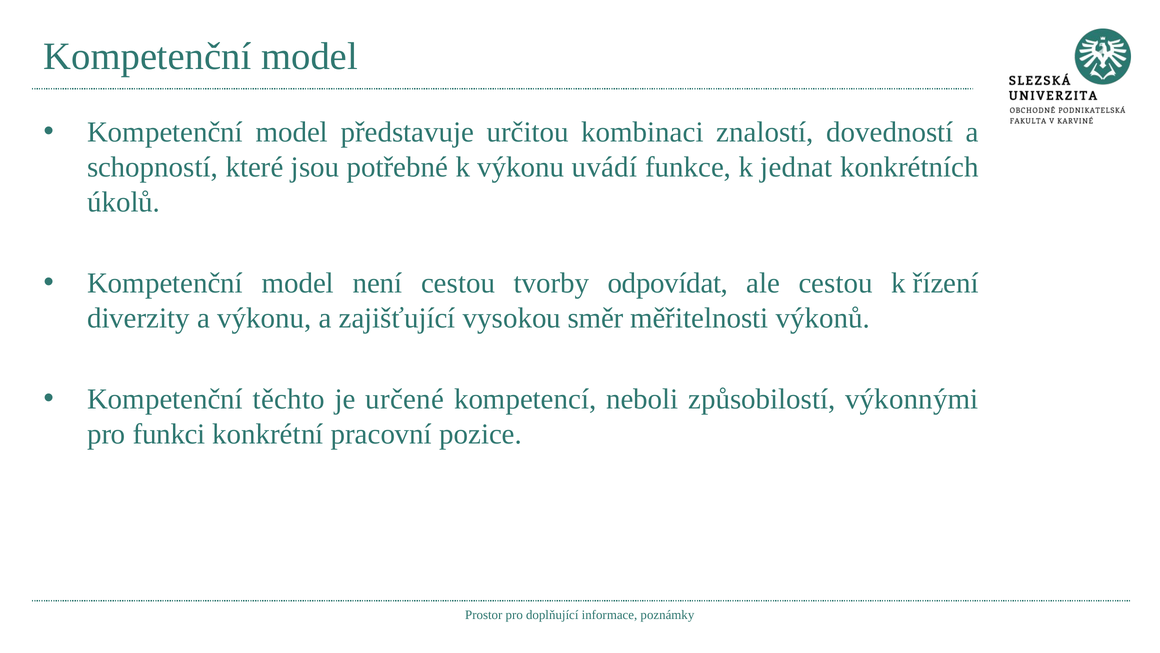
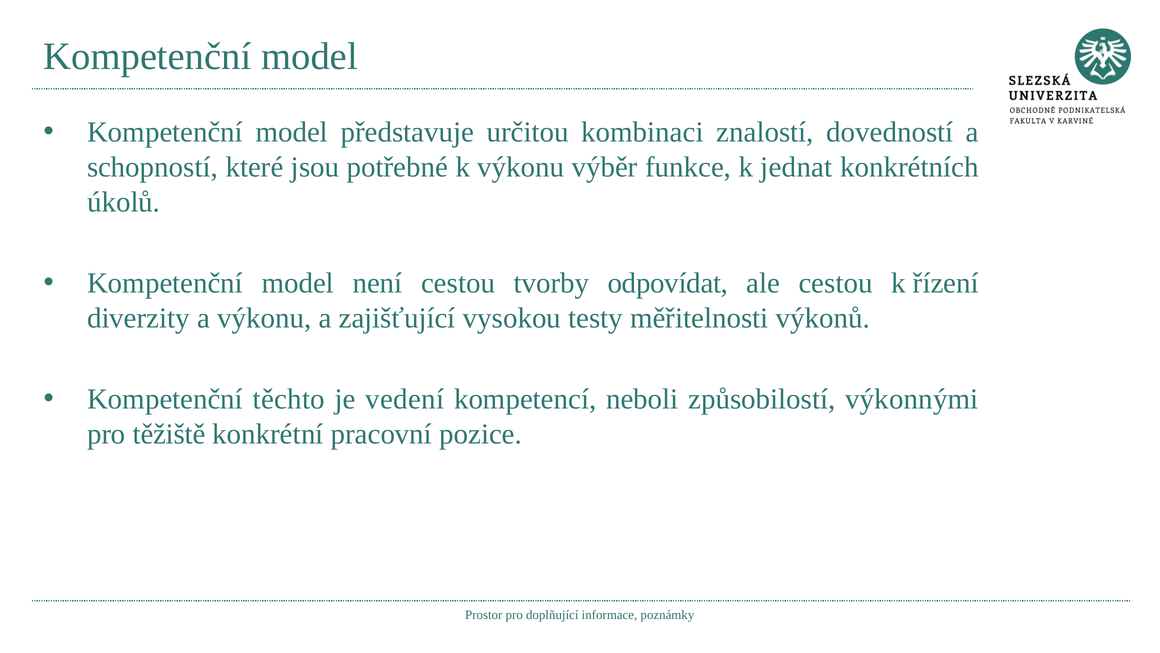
uvádí: uvádí -> výběr
směr: směr -> testy
určené: určené -> vedení
funkci: funkci -> těžiště
